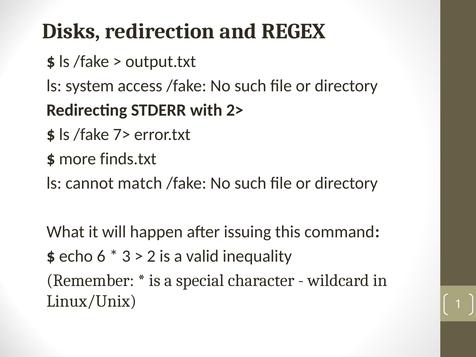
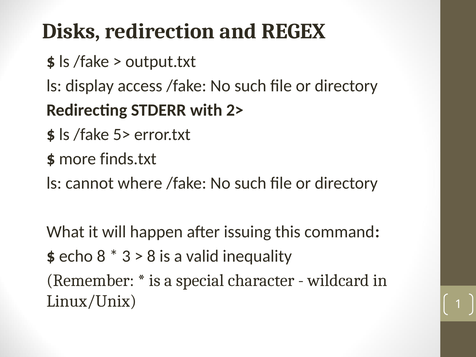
system: system -> display
7>: 7> -> 5>
match: match -> where
echo 6: 6 -> 8
2 at (151, 256): 2 -> 8
